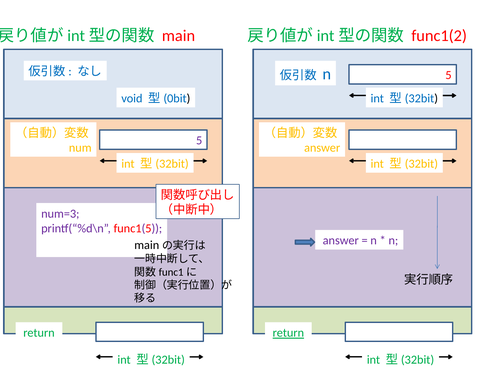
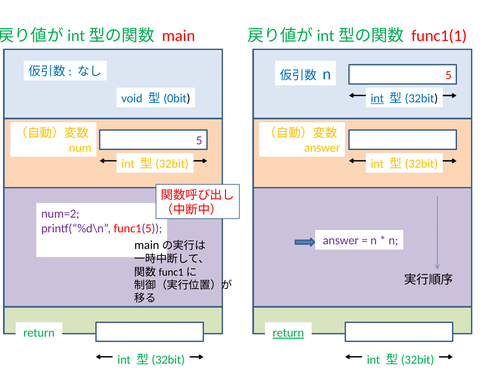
func1(2: func1(2 -> func1(1
int at (377, 98) underline: none -> present
num=3: num=3 -> num=2
